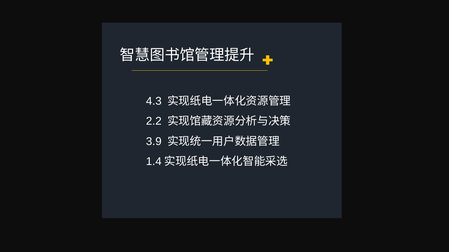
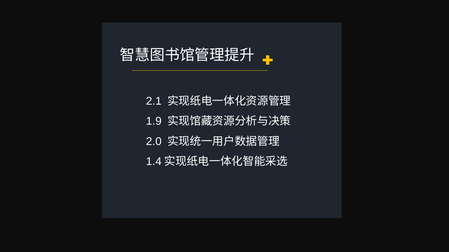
4.3: 4.3 -> 2.1
2.2: 2.2 -> 1.9
3.9: 3.9 -> 2.0
